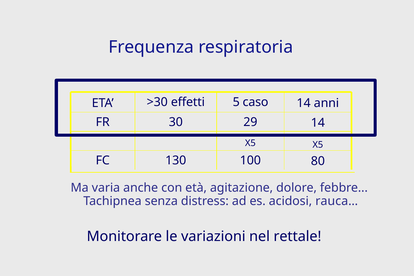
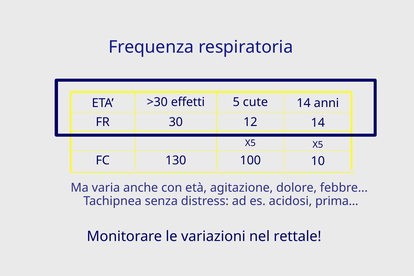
caso: caso -> cute
29: 29 -> 12
80: 80 -> 10
rauca…: rauca… -> prima…
